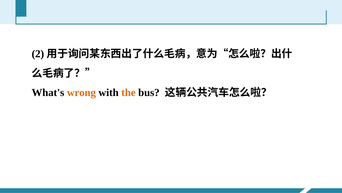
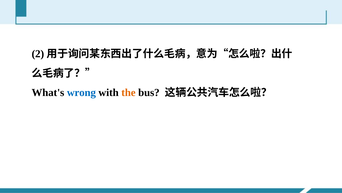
wrong colour: orange -> blue
